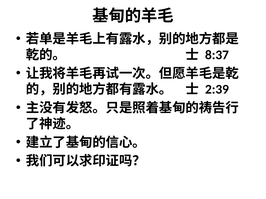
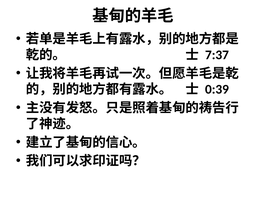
8:37: 8:37 -> 7:37
2:39: 2:39 -> 0:39
